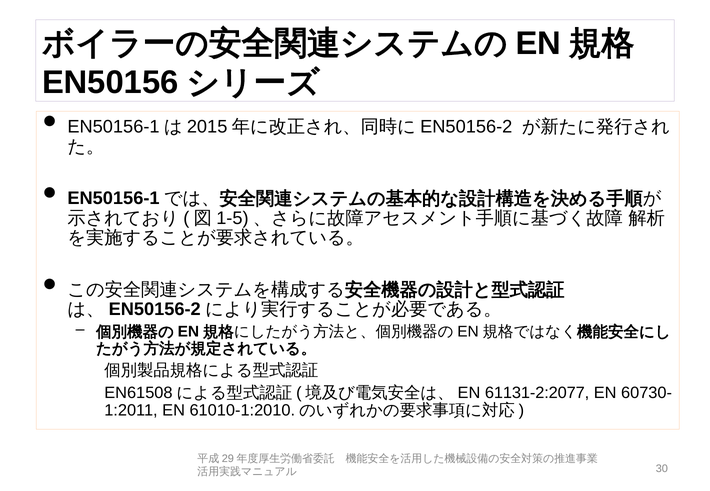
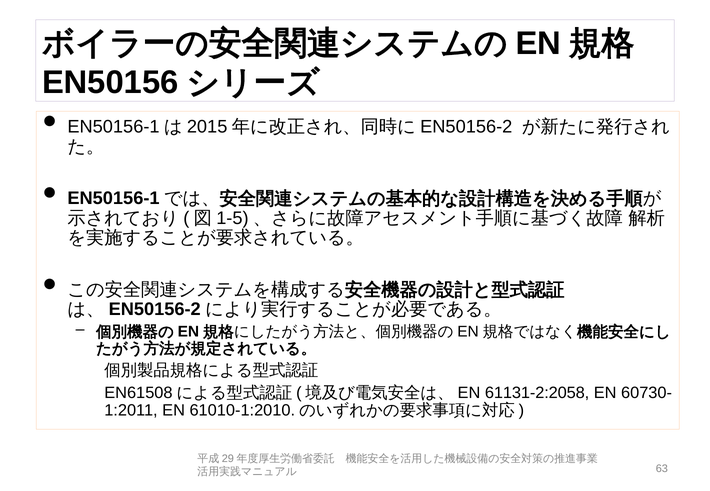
61131-2:2077: 61131-2:2077 -> 61131-2:2058
30: 30 -> 63
